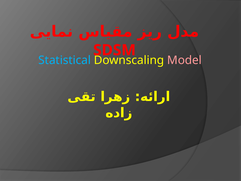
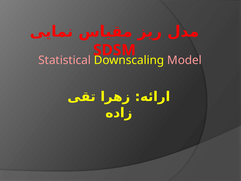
Statistical colour: light blue -> pink
